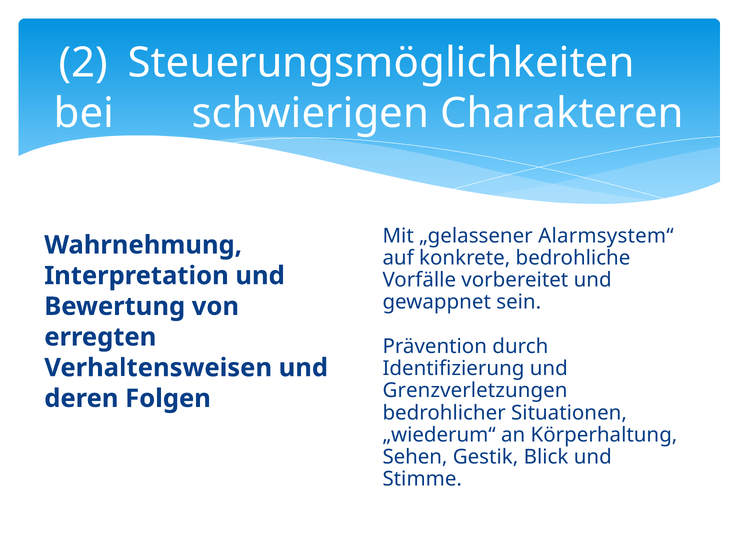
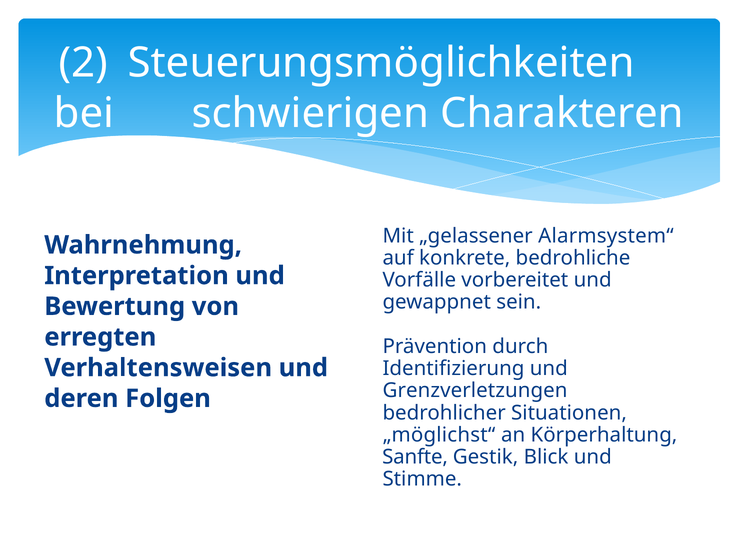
„wiederum“: „wiederum“ -> „möglichst“
Sehen: Sehen -> Sanfte
